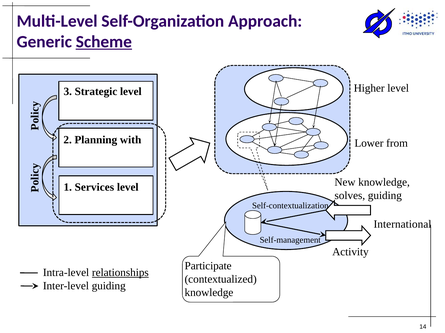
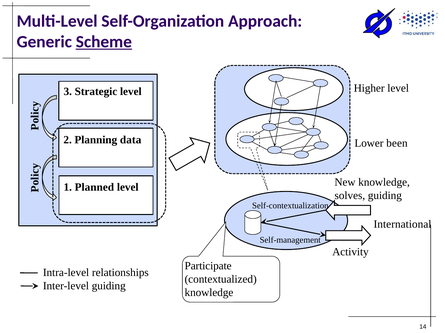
with: with -> data
from: from -> been
Services: Services -> Planned
relationships underline: present -> none
